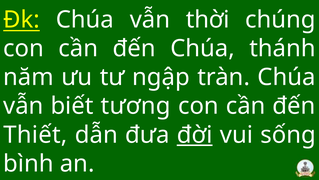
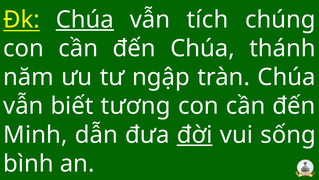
Chúa at (85, 20) underline: none -> present
thời: thời -> tích
Thiết: Thiết -> Minh
